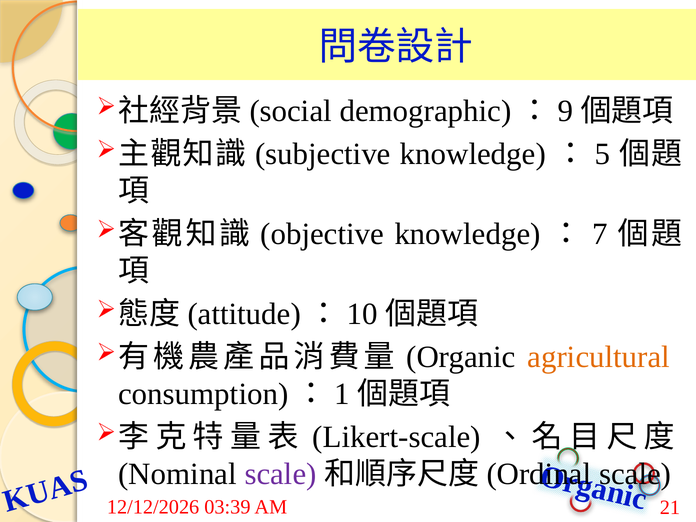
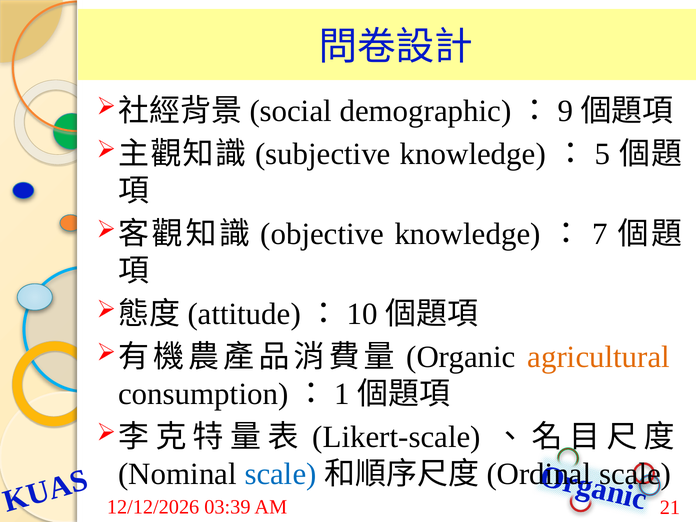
scale at (281, 474) colour: purple -> blue
